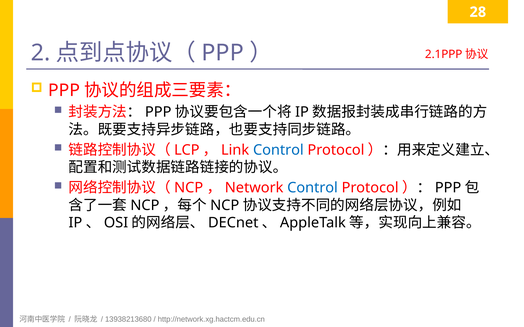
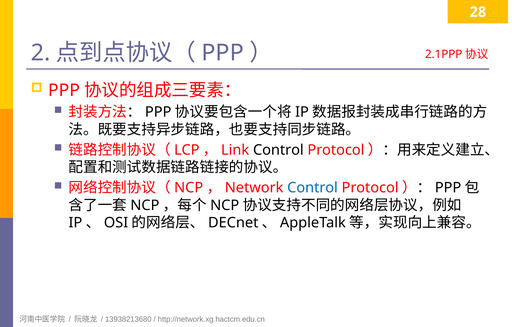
Control at (278, 150) colour: blue -> black
